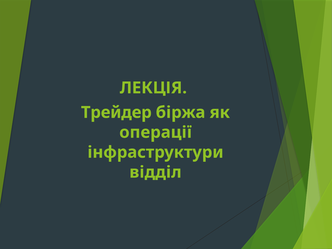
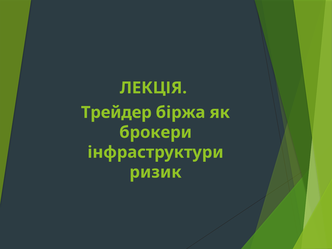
операції: операції -> брокери
відділ: відділ -> ризик
